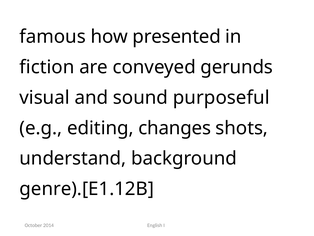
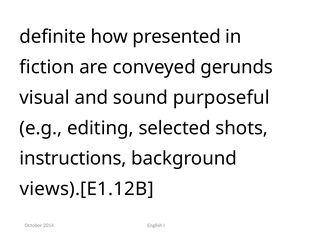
famous: famous -> definite
changes: changes -> selected
understand: understand -> instructions
genre).[E1.12B: genre).[E1.12B -> views).[E1.12B
